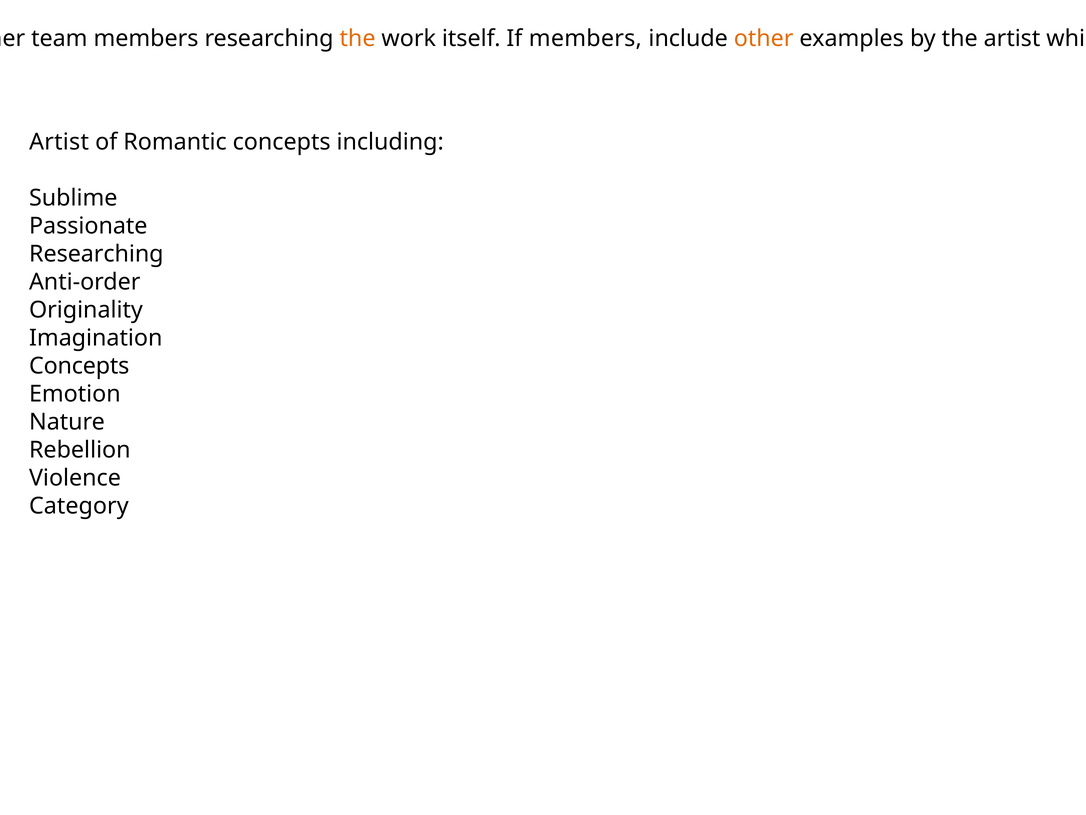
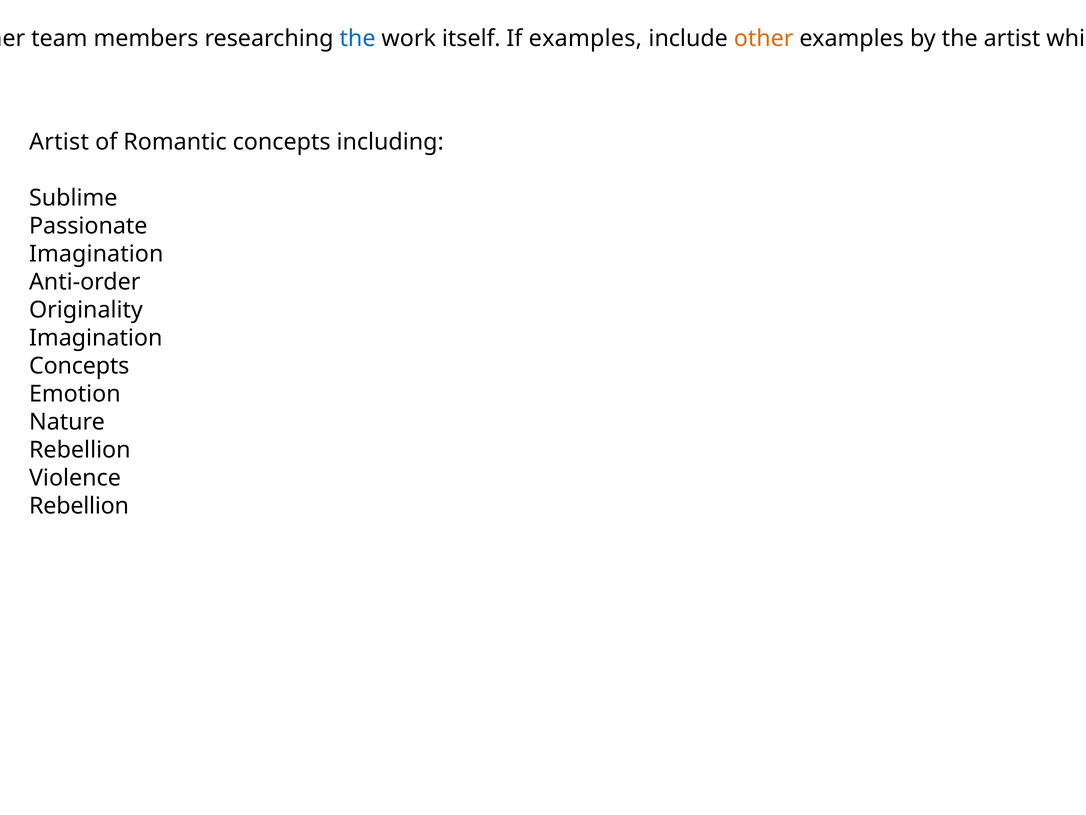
the at (358, 39) colour: orange -> blue
If members: members -> examples
Researching at (96, 254): Researching -> Imagination
Category at (79, 506): Category -> Rebellion
